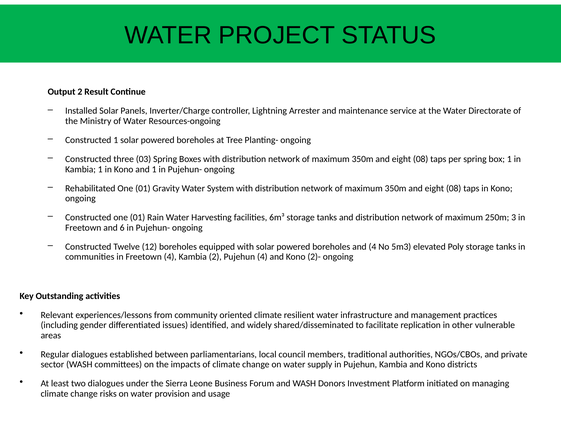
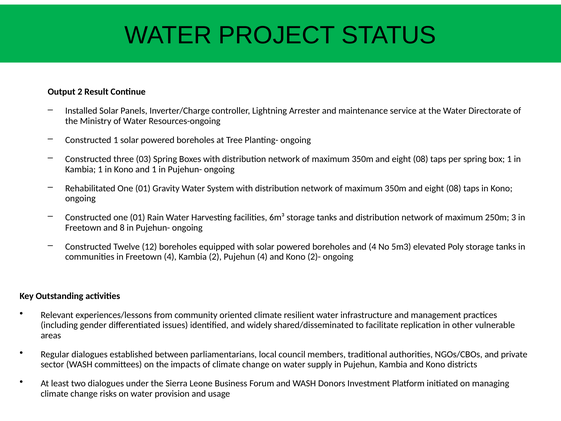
6: 6 -> 8
